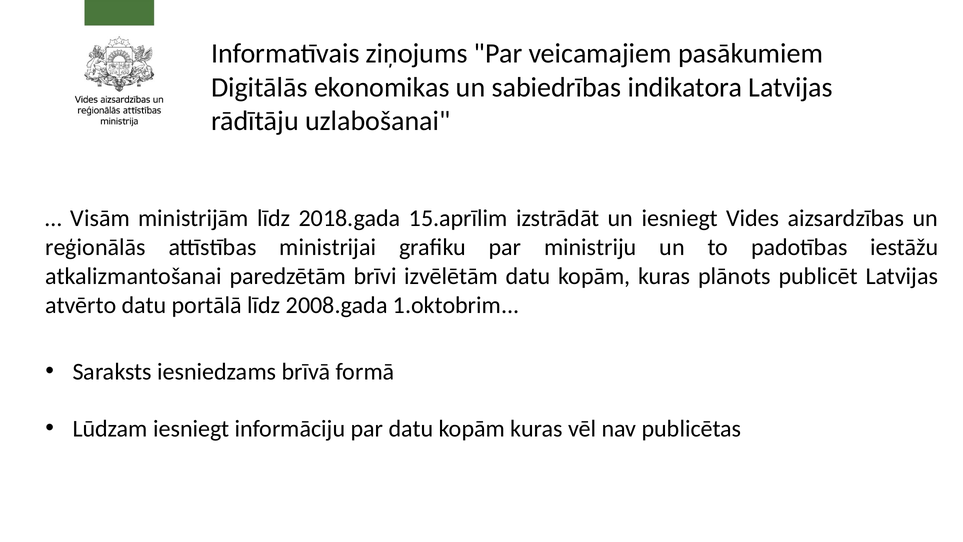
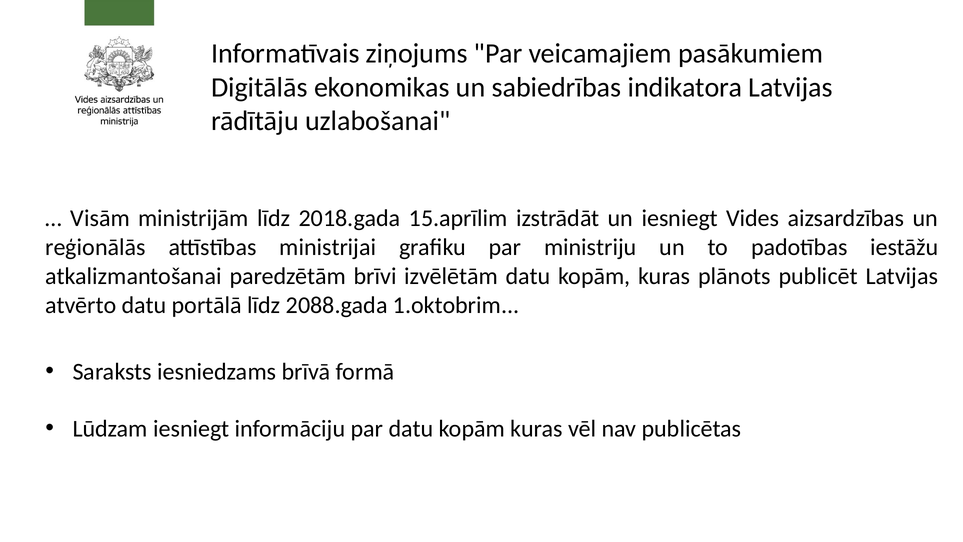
2008.gada: 2008.gada -> 2088.gada
